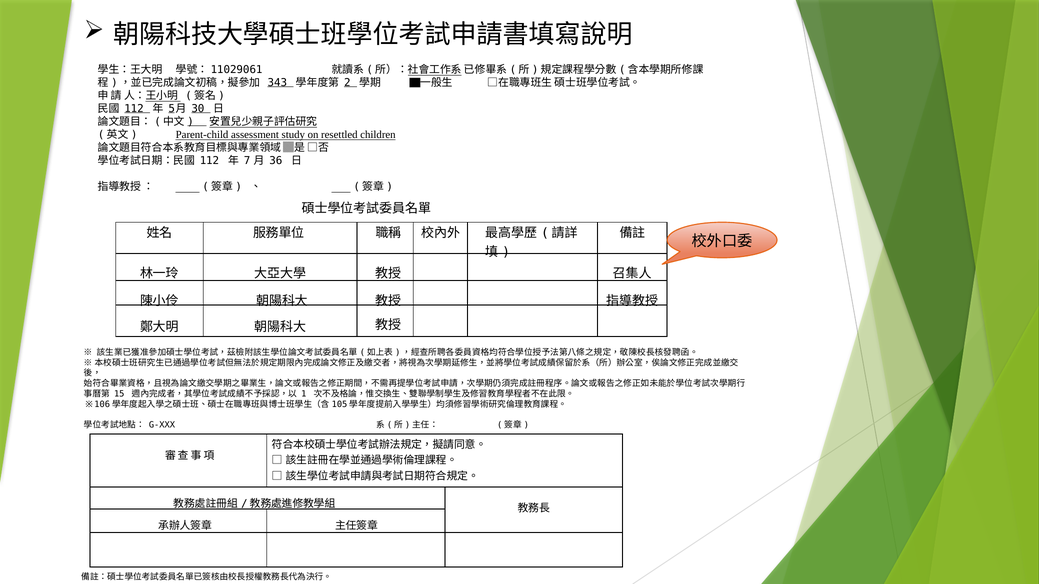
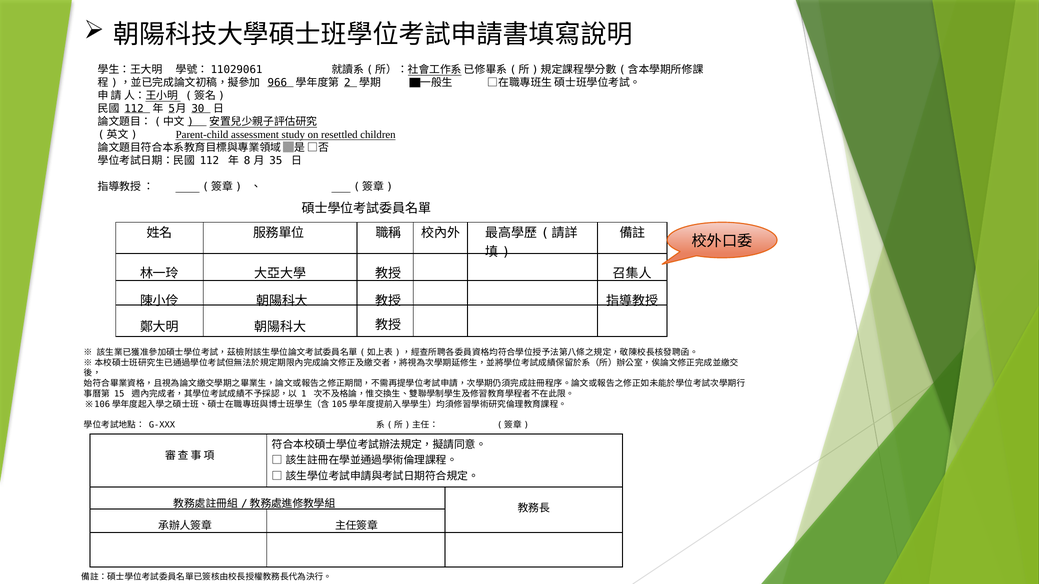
343: 343 -> 966
7: 7 -> 8
36: 36 -> 35
